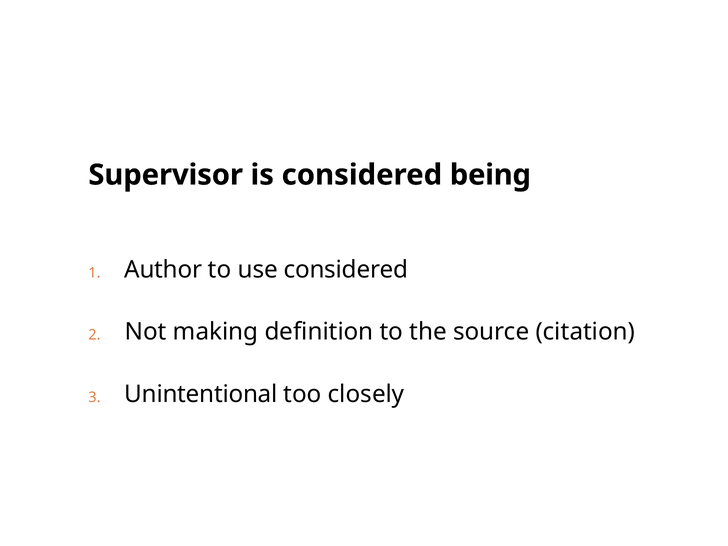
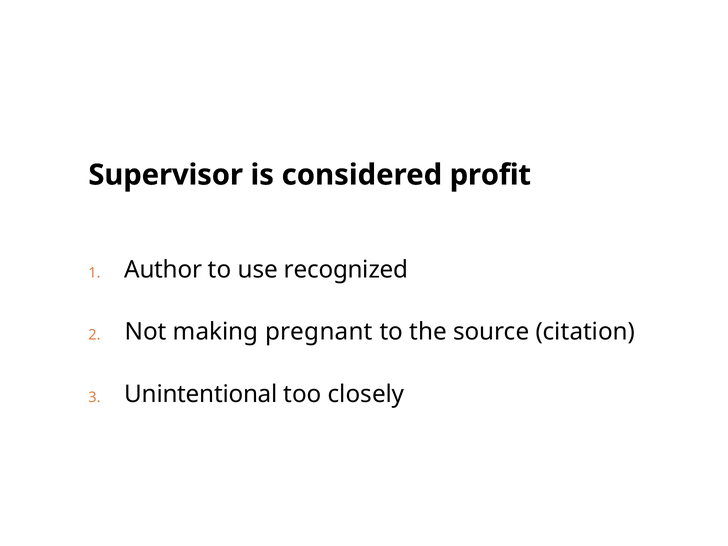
being: being -> profit
use considered: considered -> recognized
definition: definition -> pregnant
